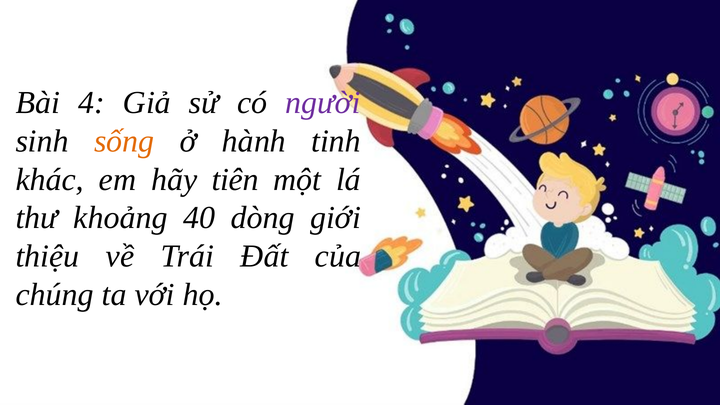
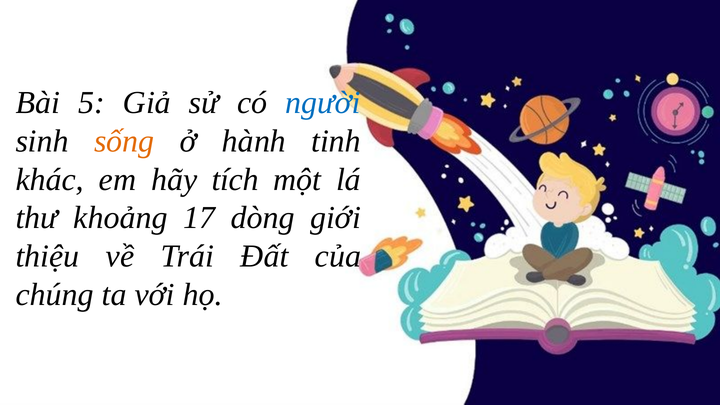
4: 4 -> 5
người colour: purple -> blue
tiên: tiên -> tích
40: 40 -> 17
